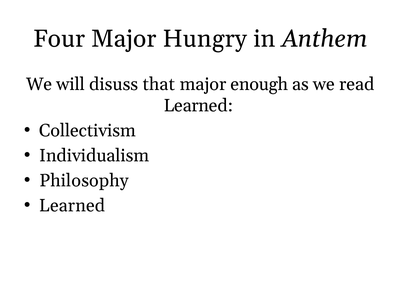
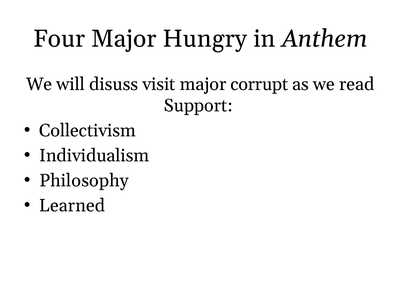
that: that -> visit
enough: enough -> corrupt
Learned at (198, 106): Learned -> Support
